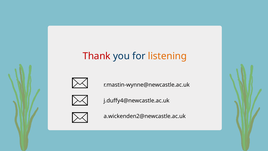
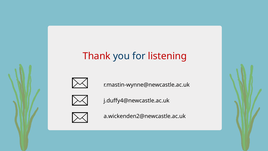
listening colour: orange -> red
